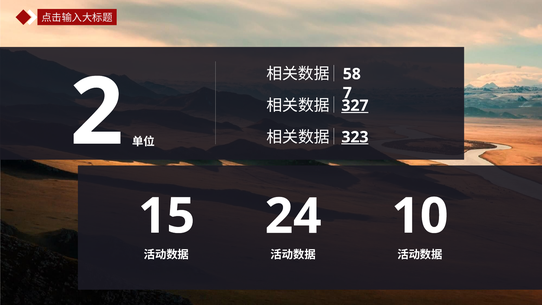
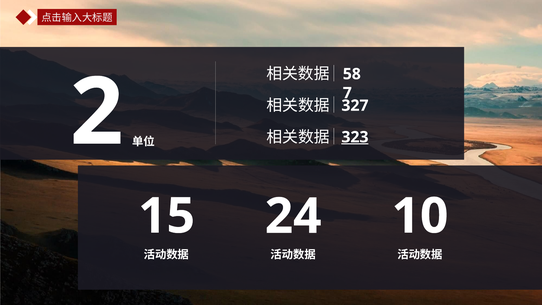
327 underline: present -> none
